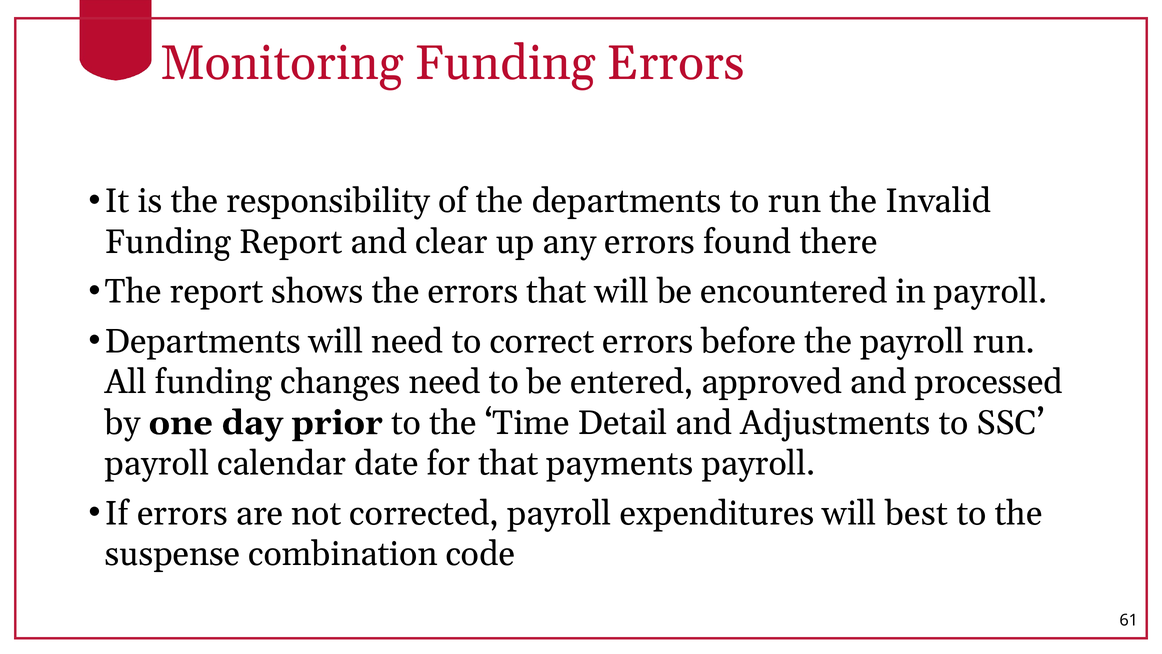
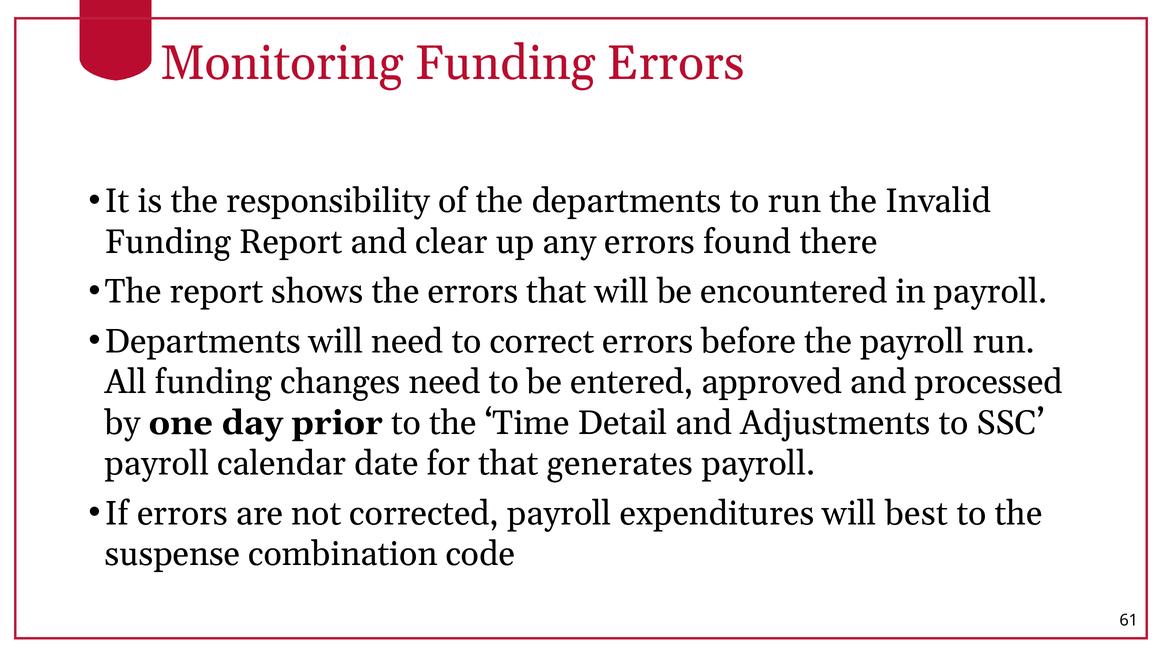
payments: payments -> generates
